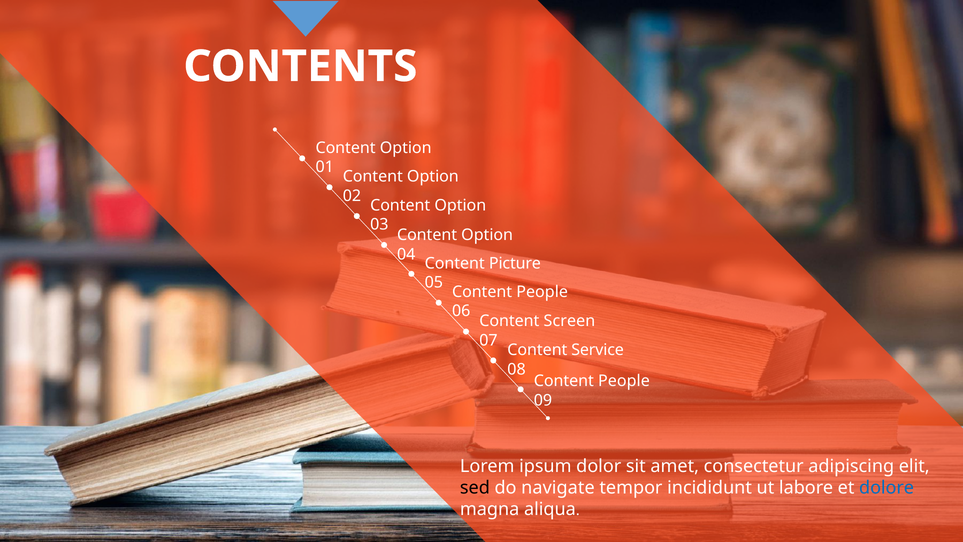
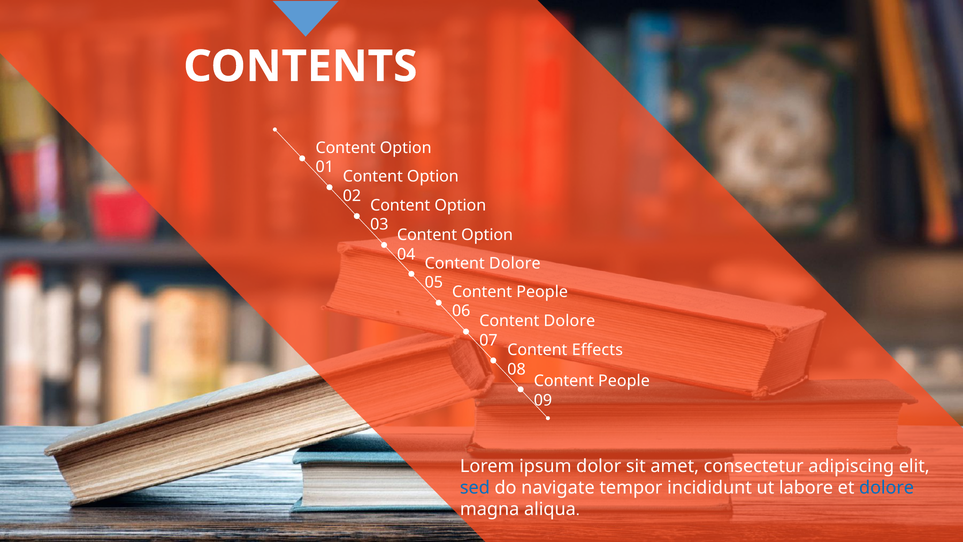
Picture at (515, 263): Picture -> Dolore
Screen at (569, 321): Screen -> Dolore
Service: Service -> Effects
sed colour: black -> blue
